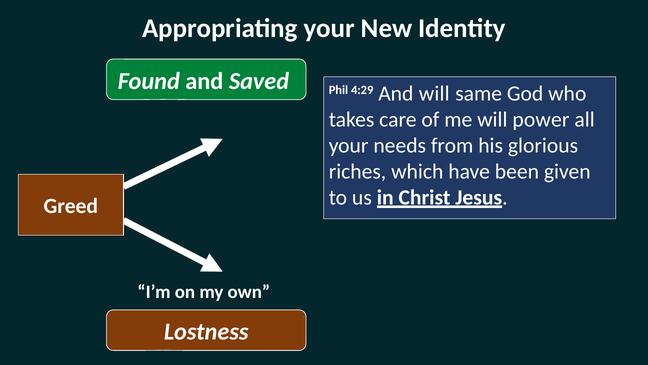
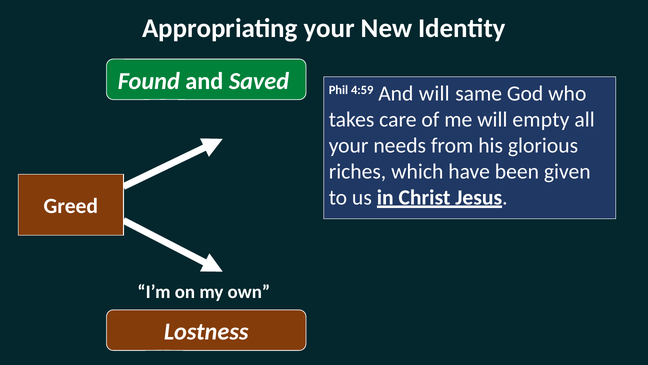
4:29: 4:29 -> 4:59
power: power -> empty
